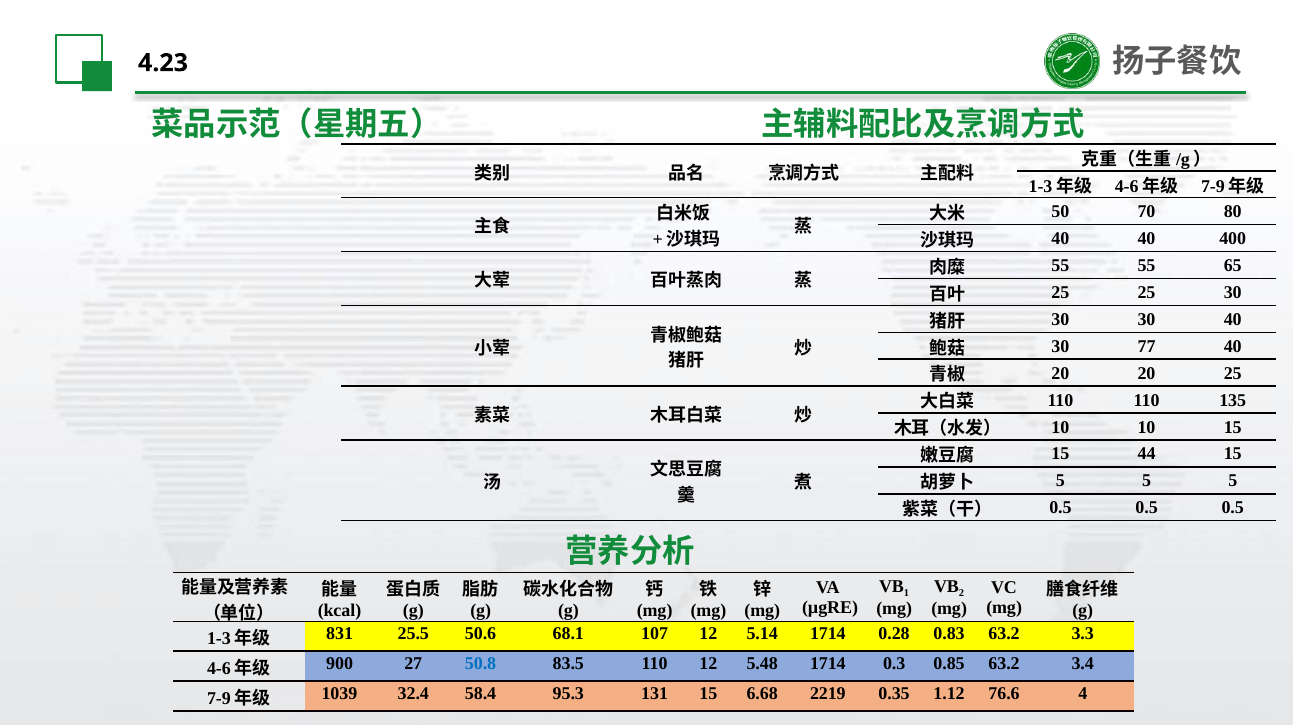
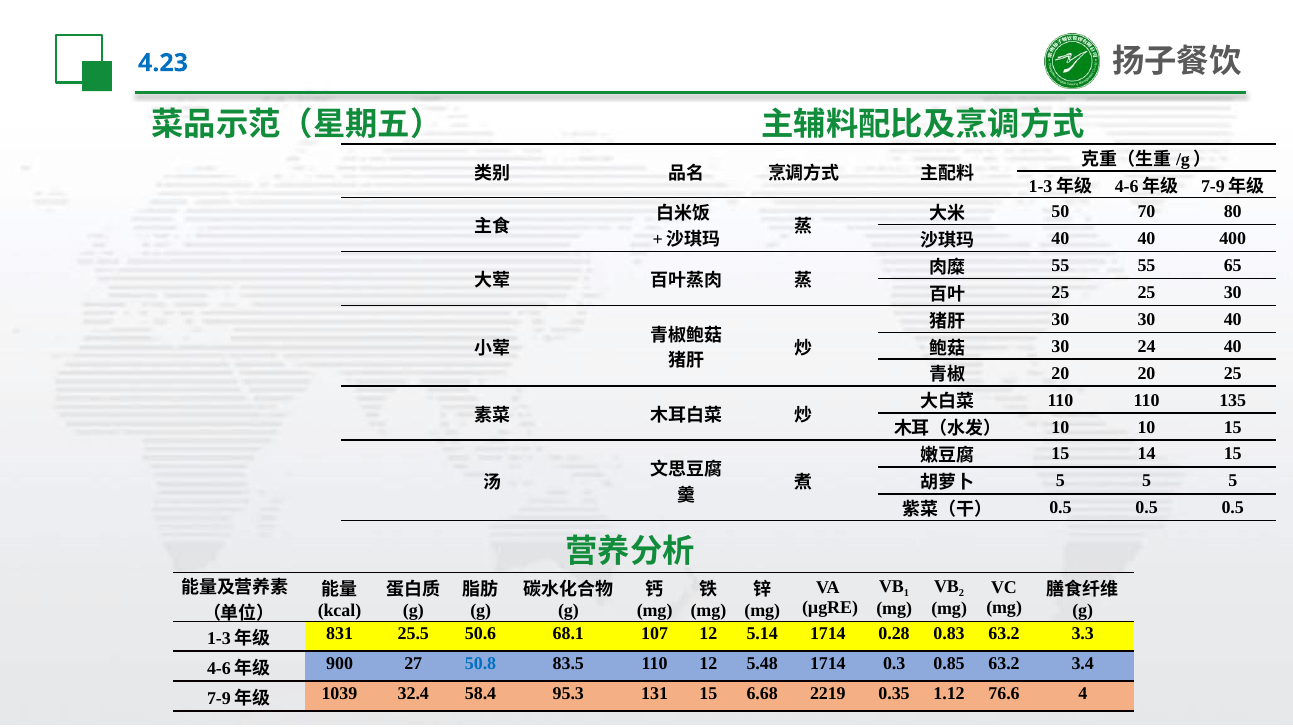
4.23 colour: black -> blue
77: 77 -> 24
44: 44 -> 14
